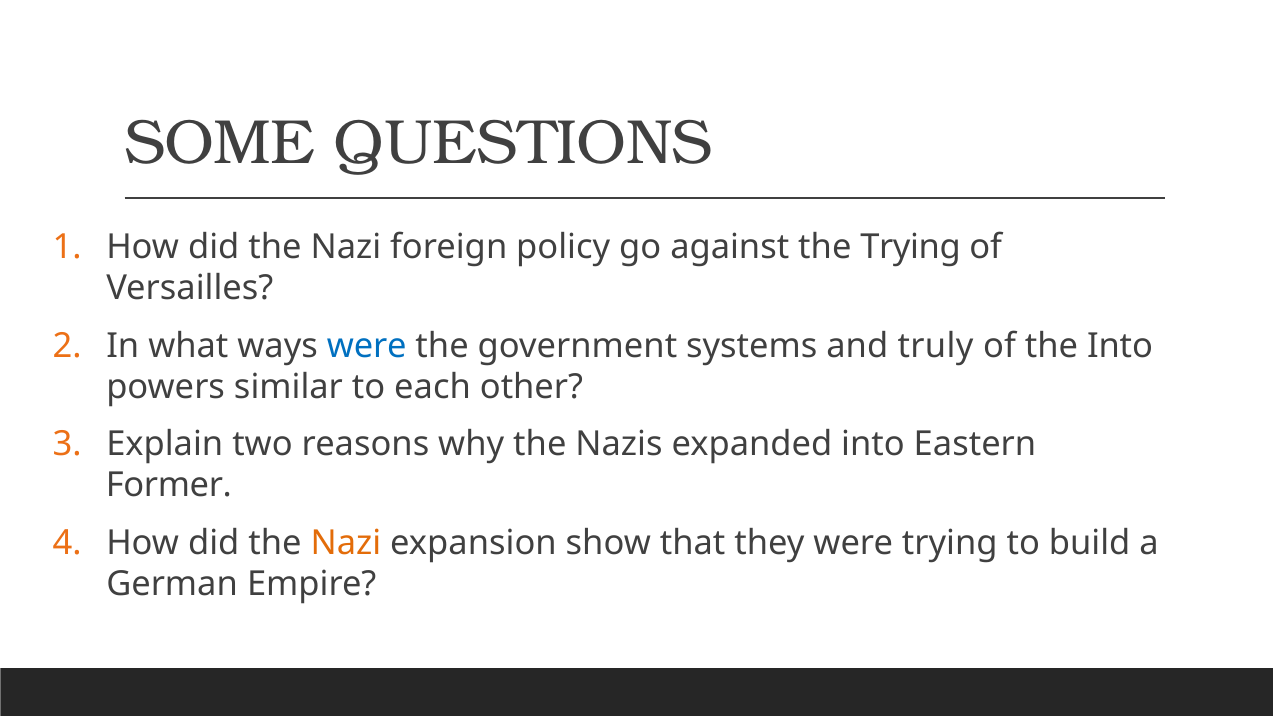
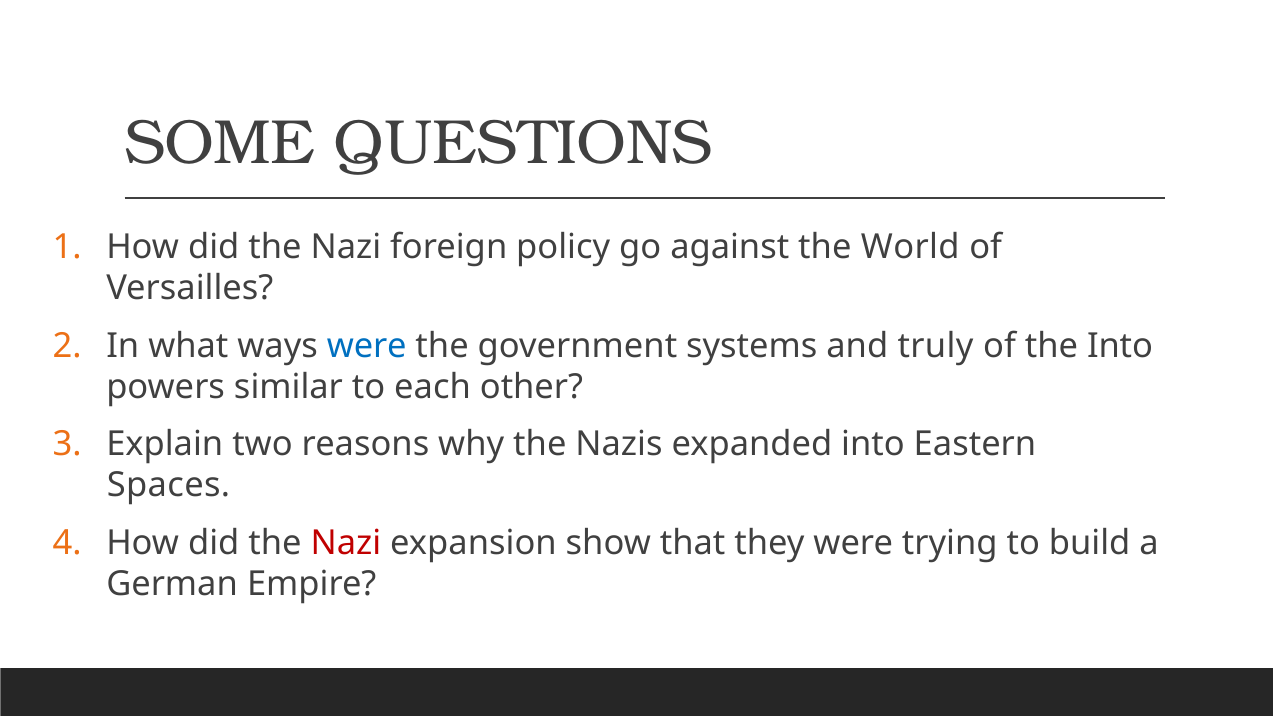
the Trying: Trying -> World
Former: Former -> Spaces
Nazi at (346, 543) colour: orange -> red
